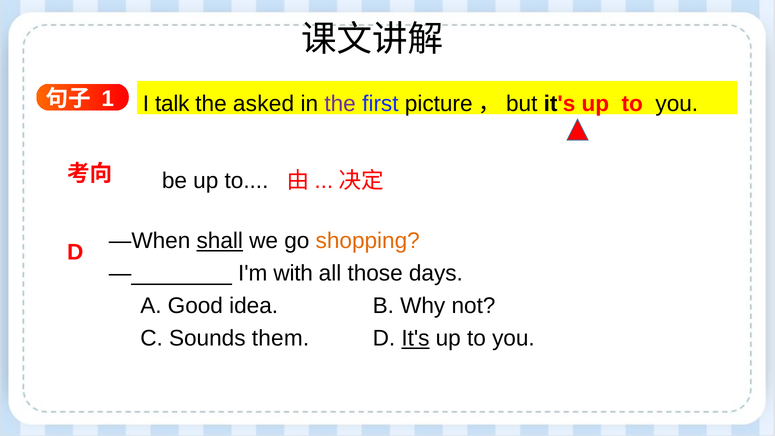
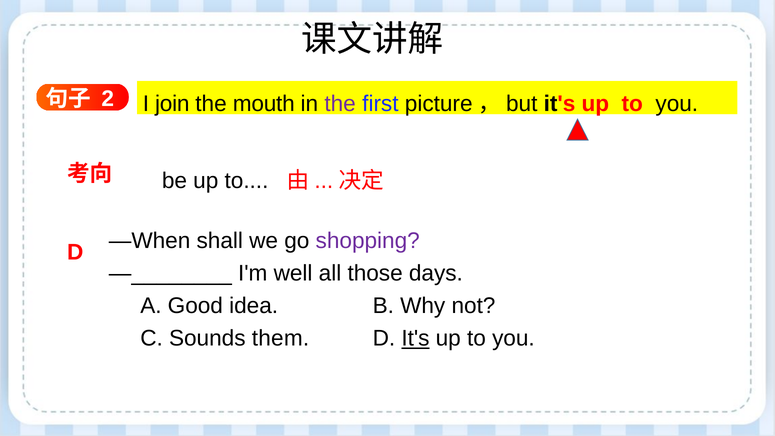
1: 1 -> 2
talk: talk -> join
asked: asked -> mouth
shall underline: present -> none
shopping colour: orange -> purple
with: with -> well
